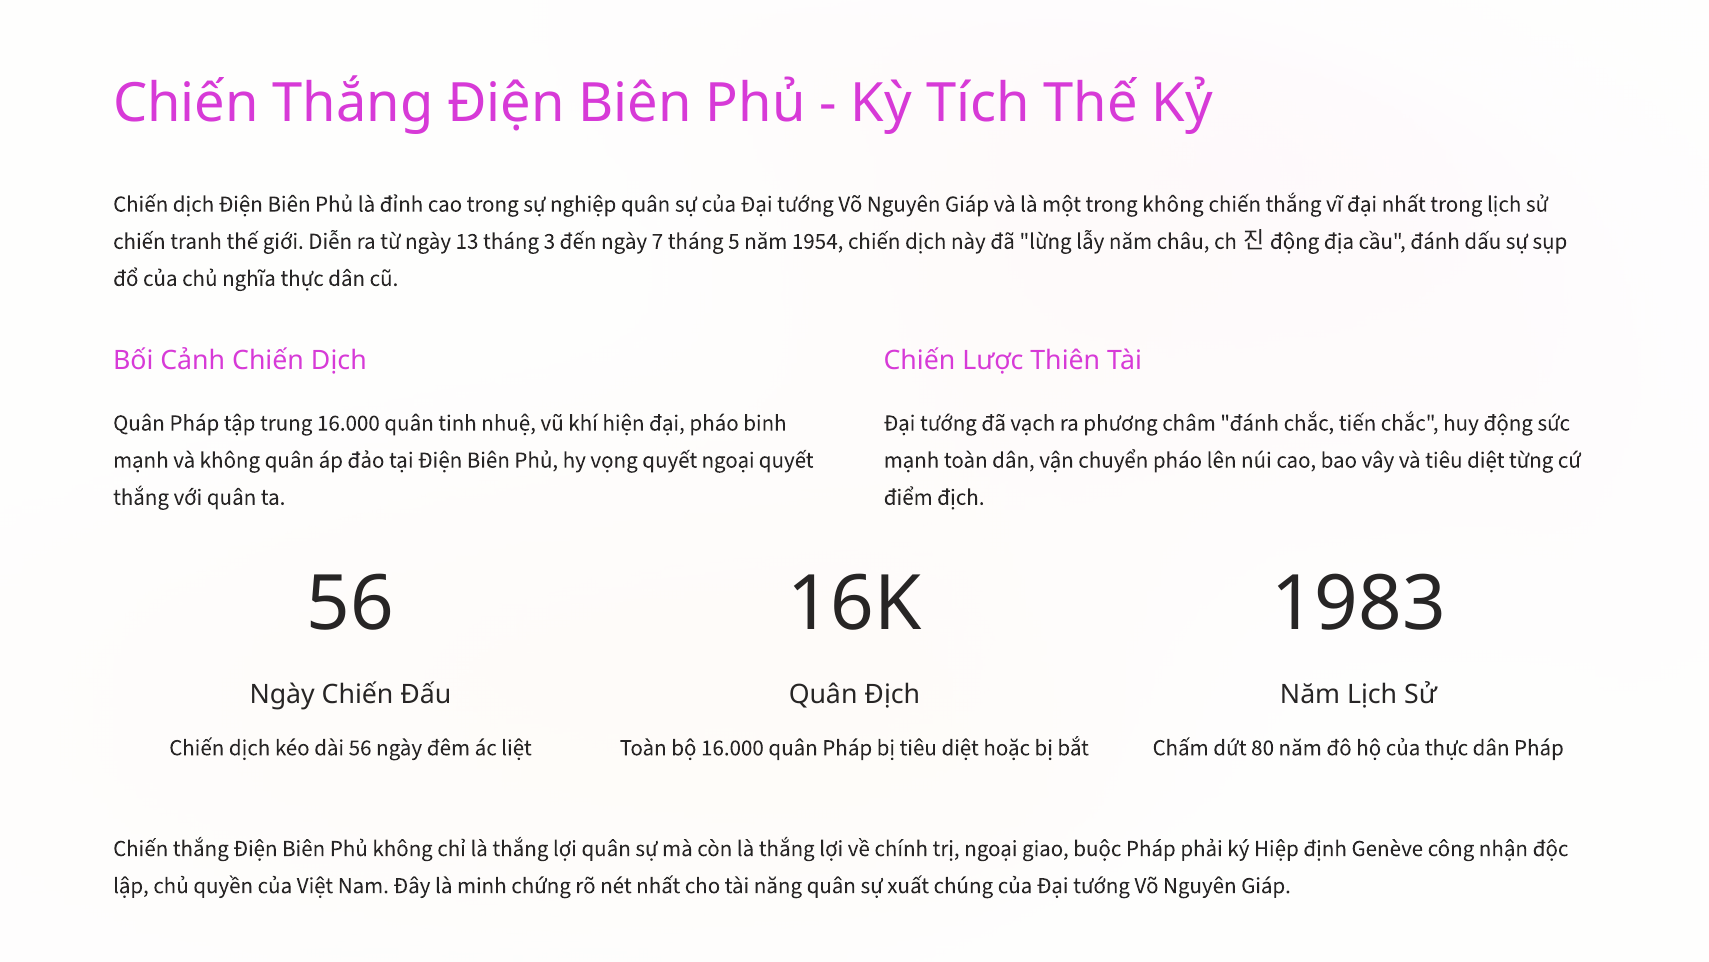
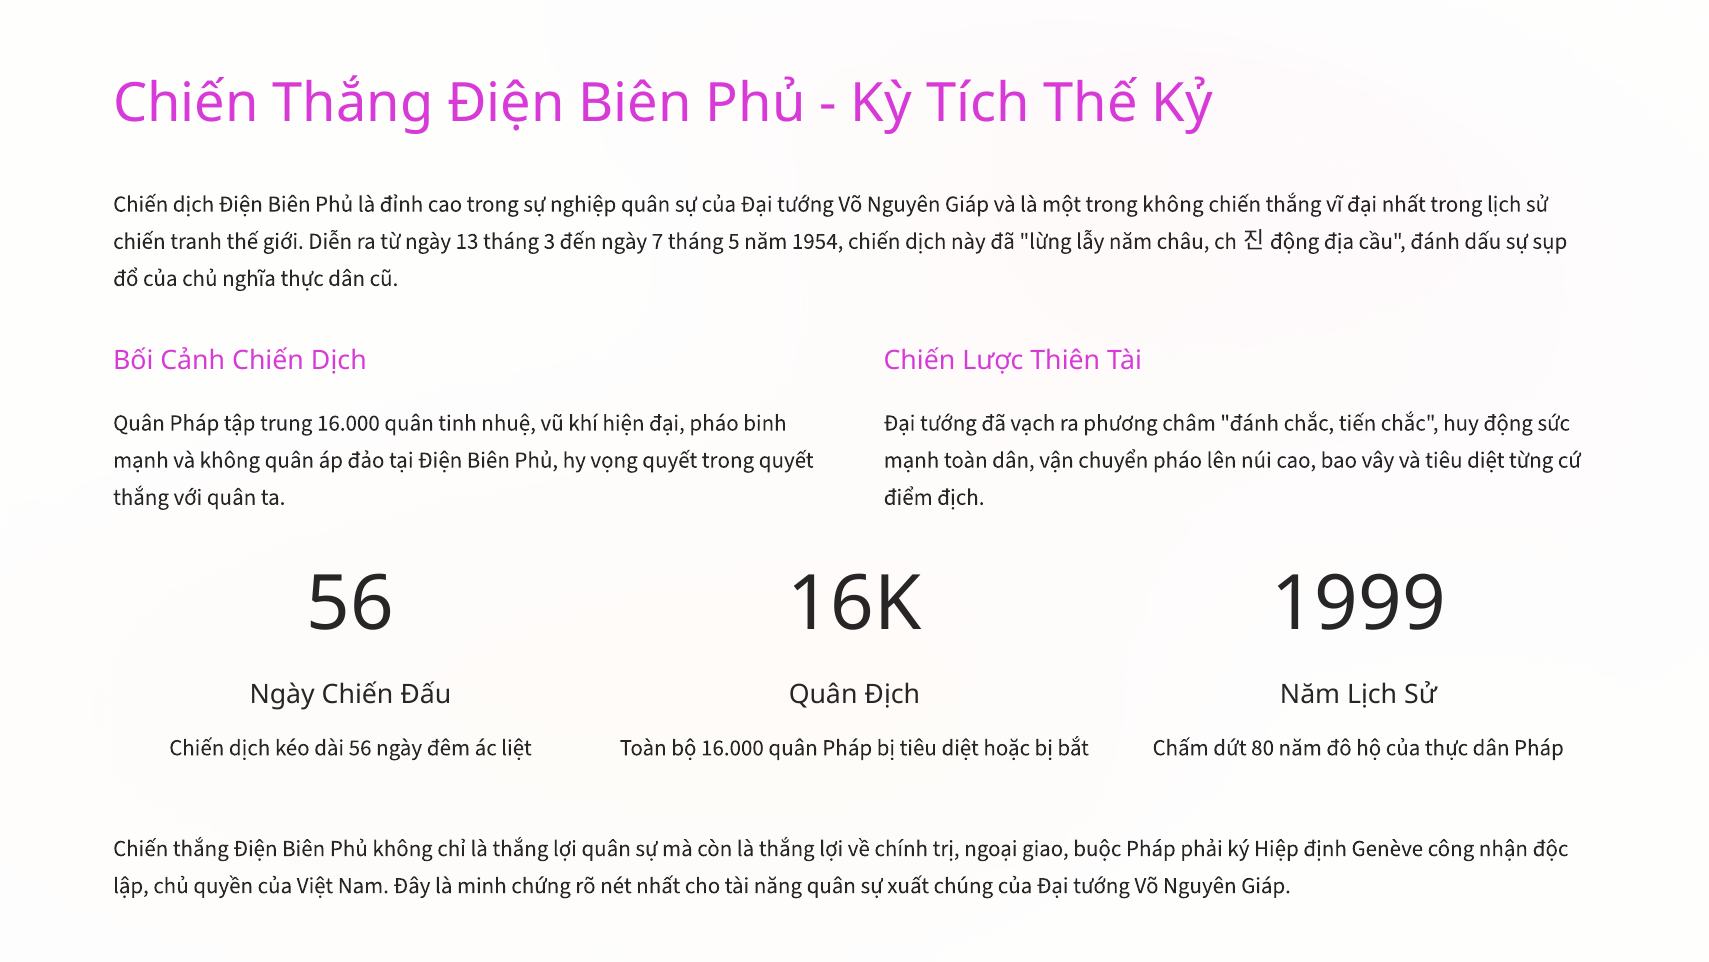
quyết ngoại: ngoại -> trong
1983: 1983 -> 1999
